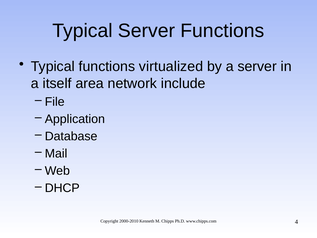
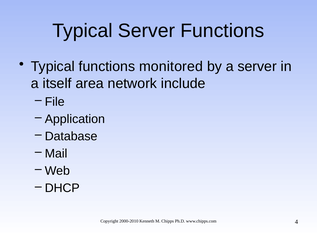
virtualized: virtualized -> monitored
